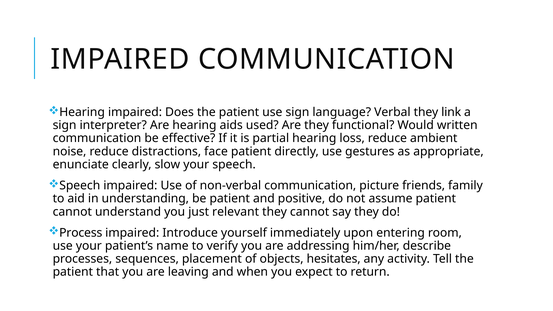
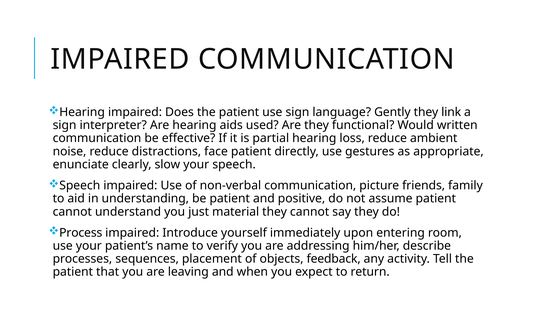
Verbal: Verbal -> Gently
relevant: relevant -> material
hesitates: hesitates -> feedback
